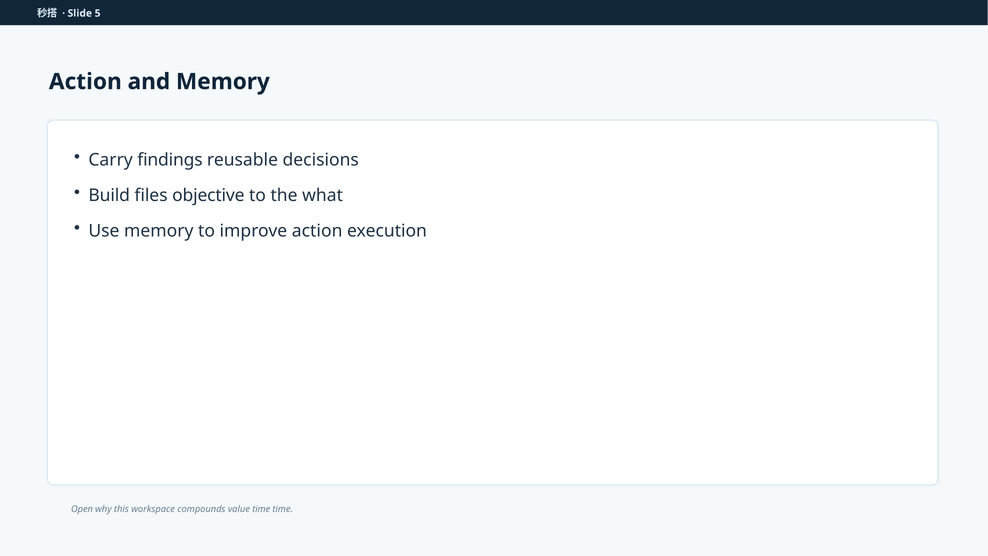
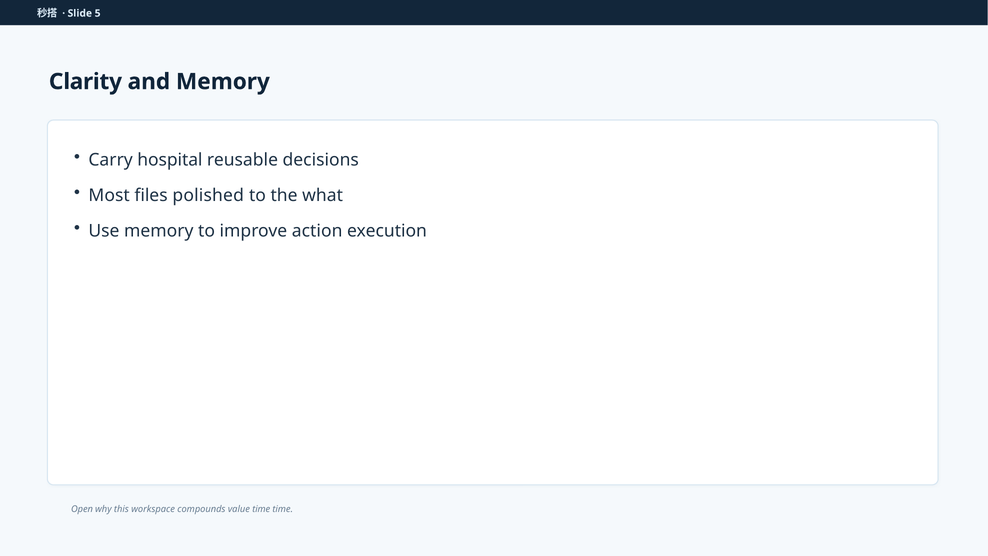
Action at (85, 82): Action -> Clarity
findings: findings -> hospital
Build: Build -> Most
objective: objective -> polished
